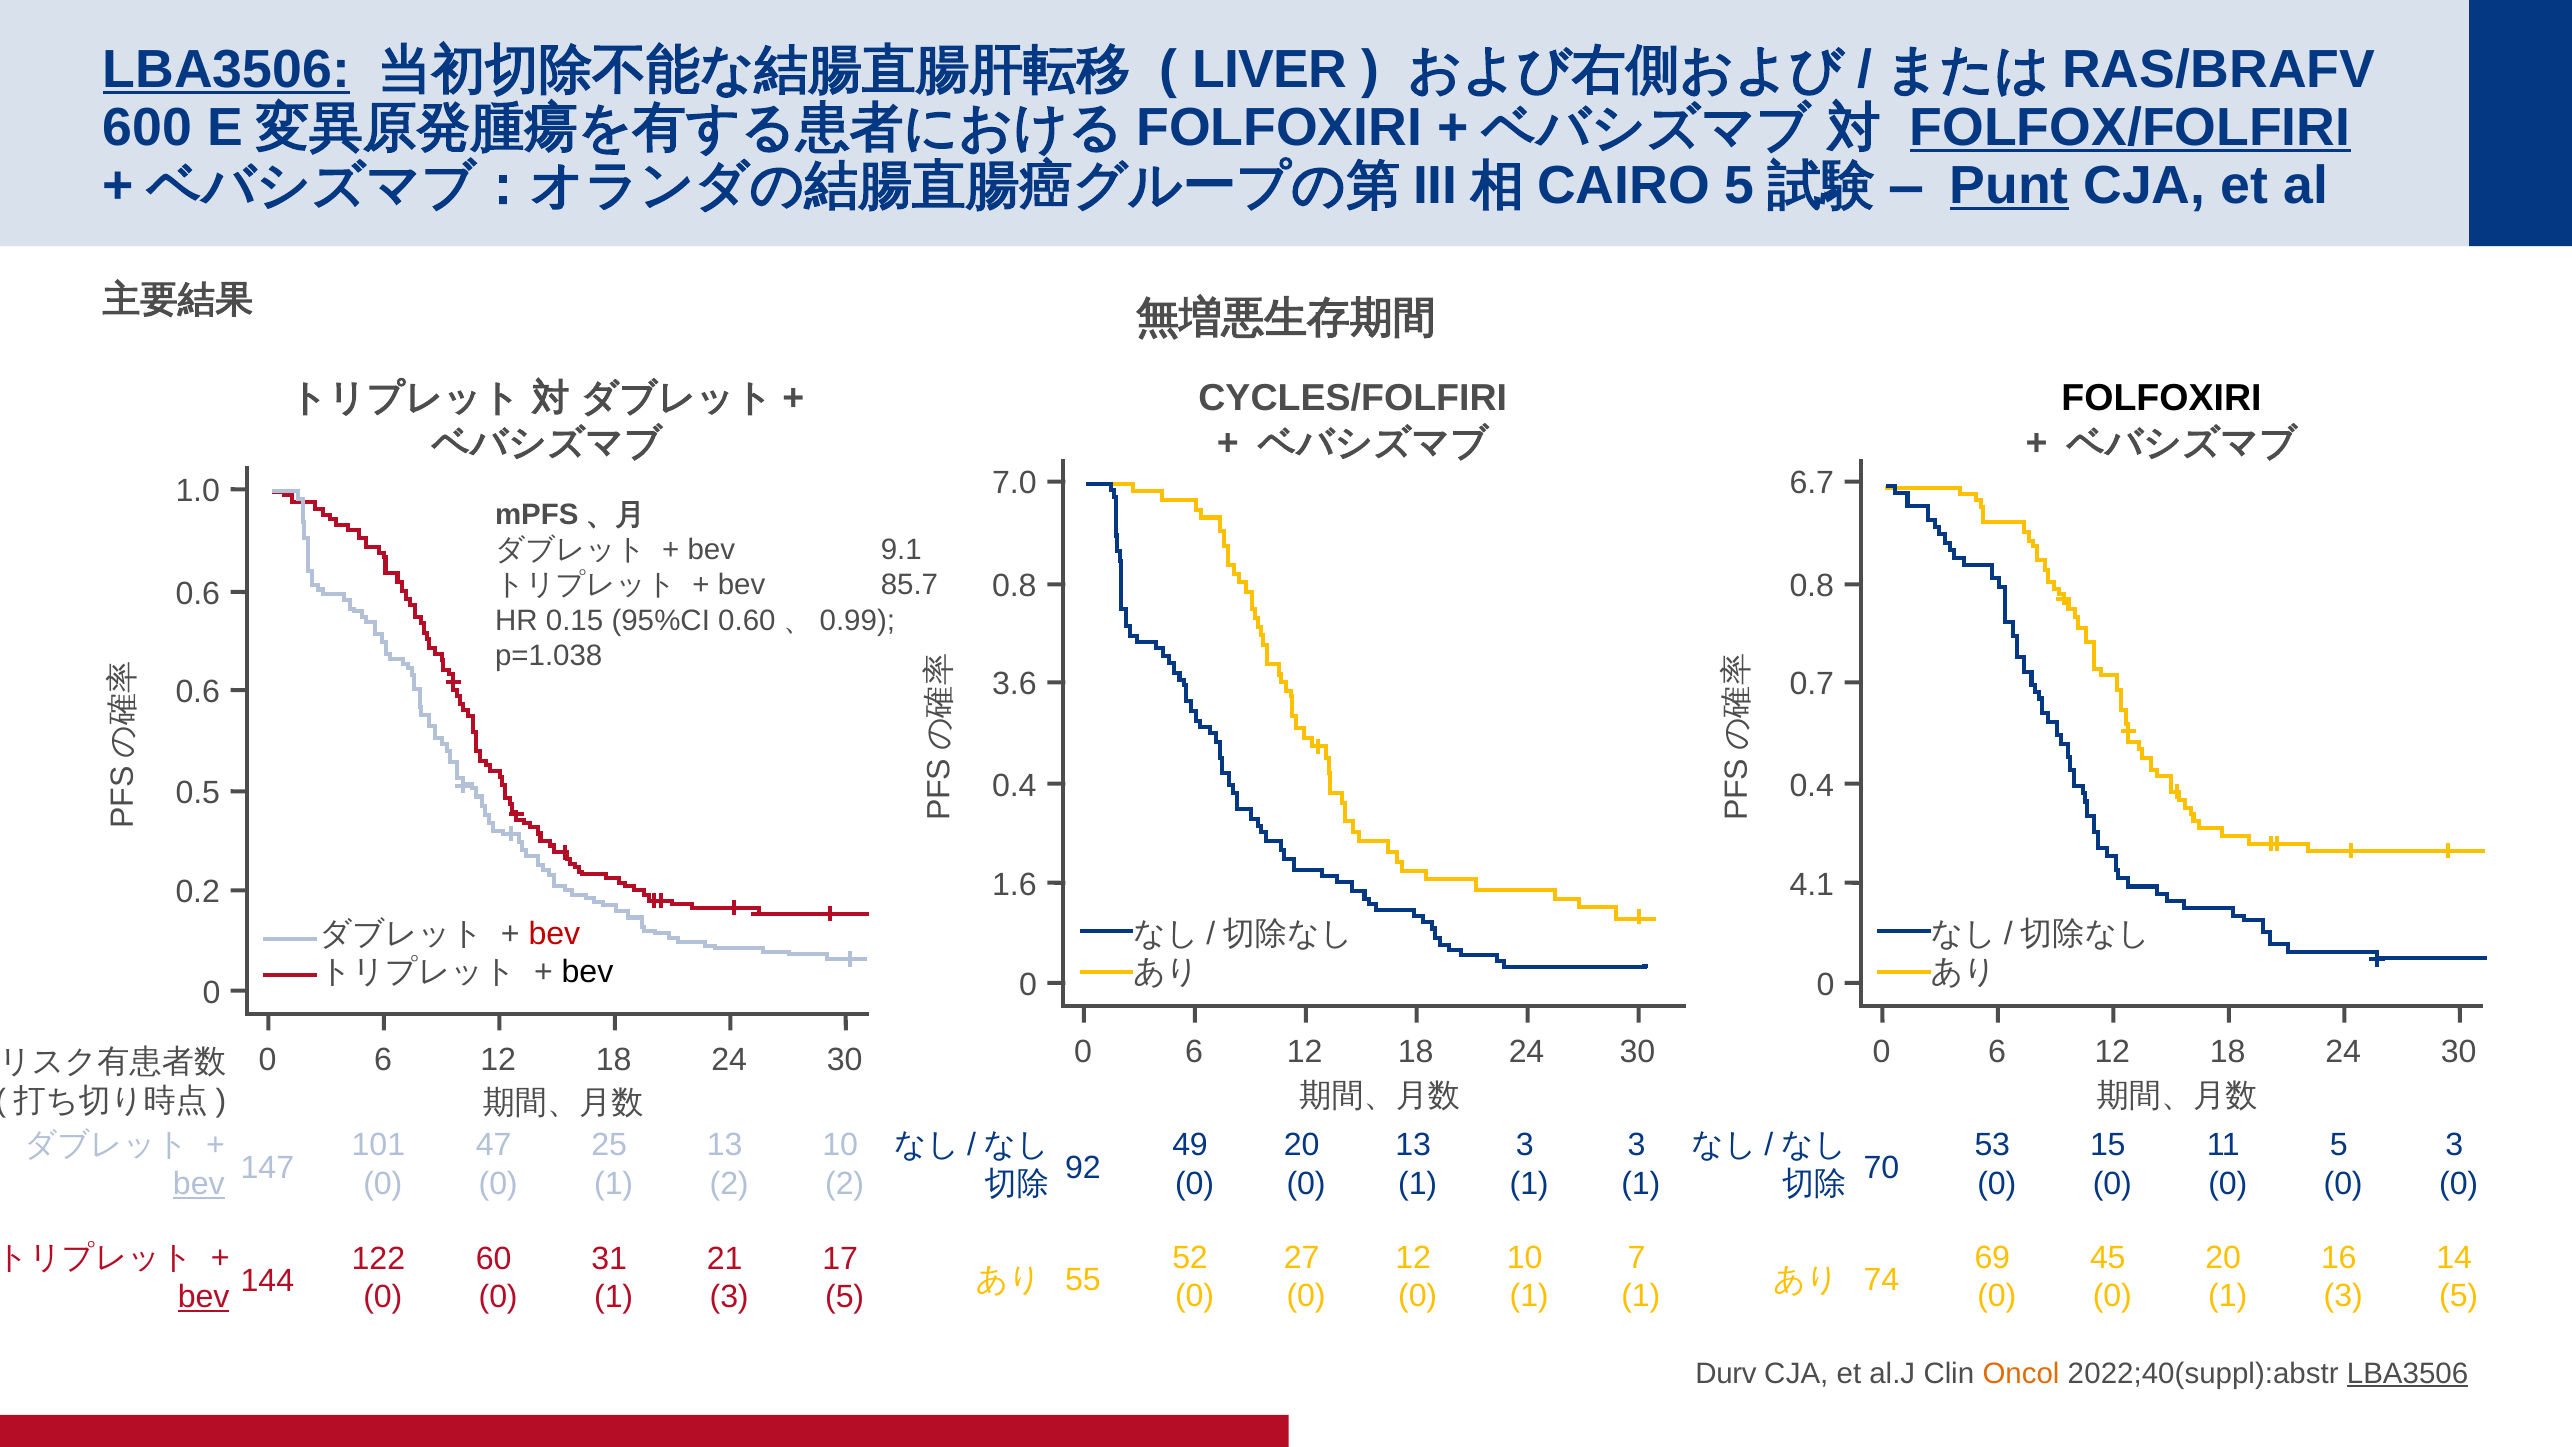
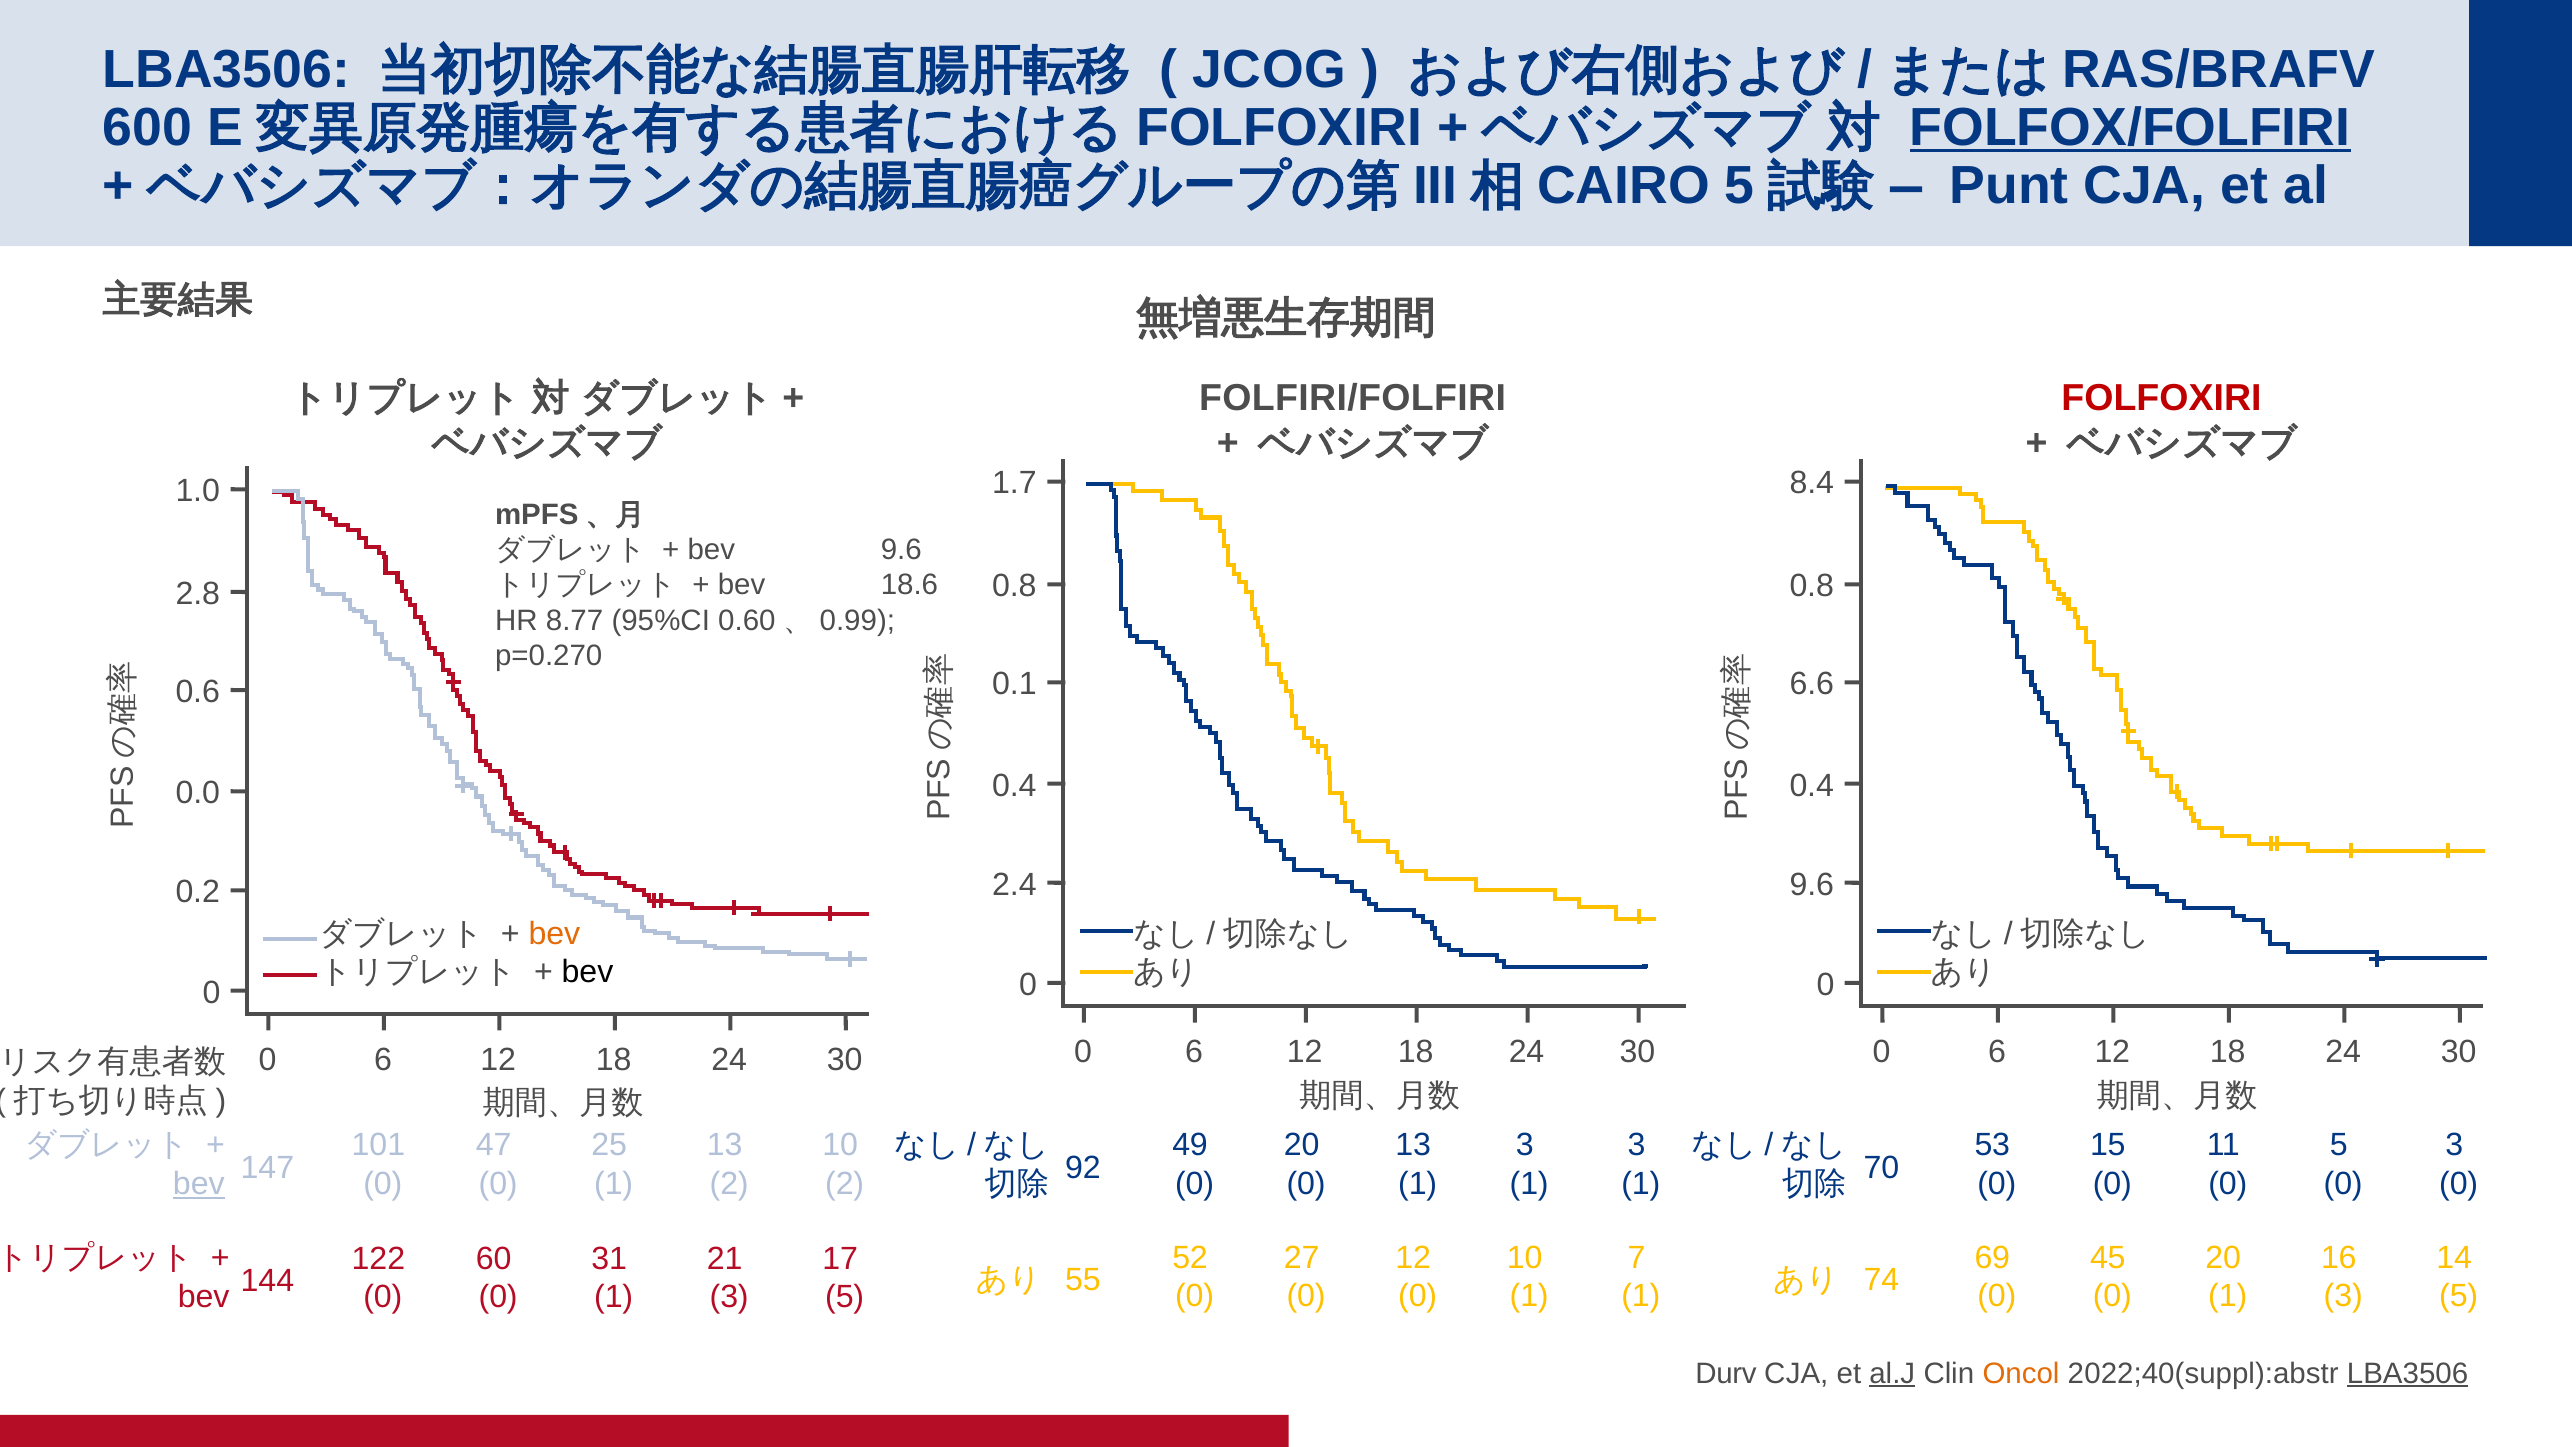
LBA3506 at (226, 70) underline: present -> none
LIVER: LIVER -> JCOG
Punt underline: present -> none
CYCLES/FOLFIRI: CYCLES/FOLFIRI -> FOLFIRI/FOLFIRI
FOLFOXIRI colour: black -> red
7.0: 7.0 -> 1.7
6.7: 6.7 -> 8.4
bev 9.1: 9.1 -> 9.6
85.7: 85.7 -> 18.6
0.6 at (198, 594): 0.6 -> 2.8
0.15: 0.15 -> 8.77
p=1.038: p=1.038 -> p=0.270
3.6: 3.6 -> 0.1
0.7: 0.7 -> 6.6
0.5: 0.5 -> 0.0
1.6: 1.6 -> 2.4
4.1 at (1812, 884): 4.1 -> 9.6
bev at (554, 933) colour: red -> orange
bev at (204, 1297) underline: present -> none
al.J underline: none -> present
